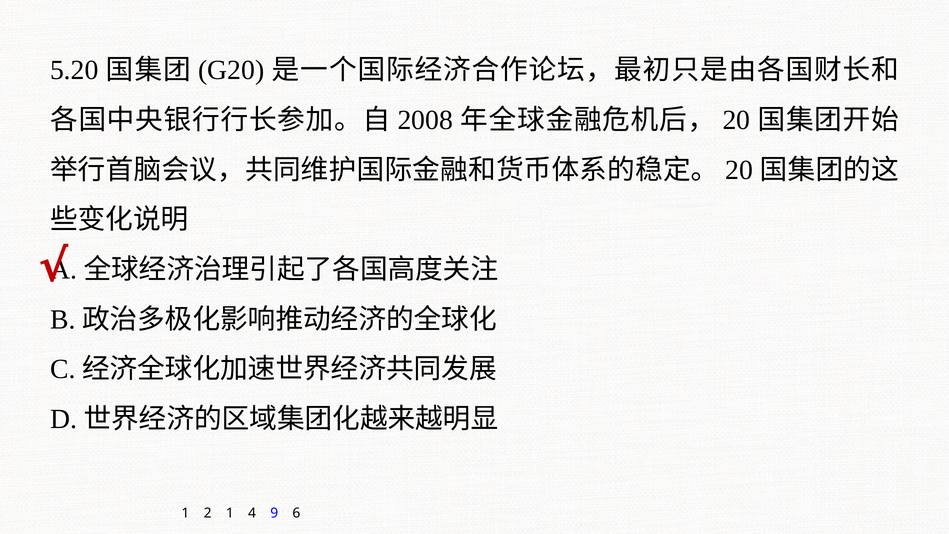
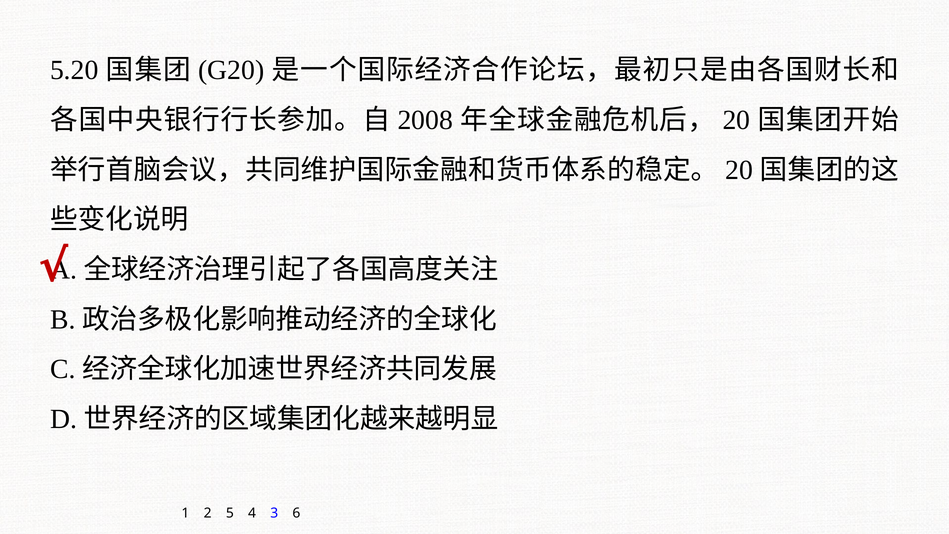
2 1: 1 -> 5
9: 9 -> 3
